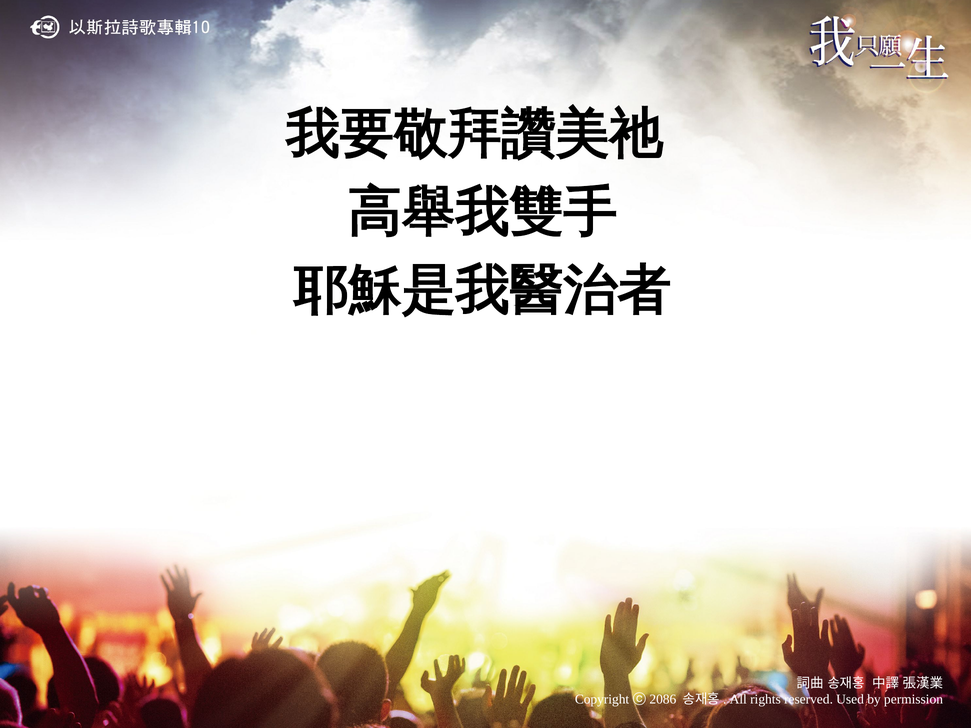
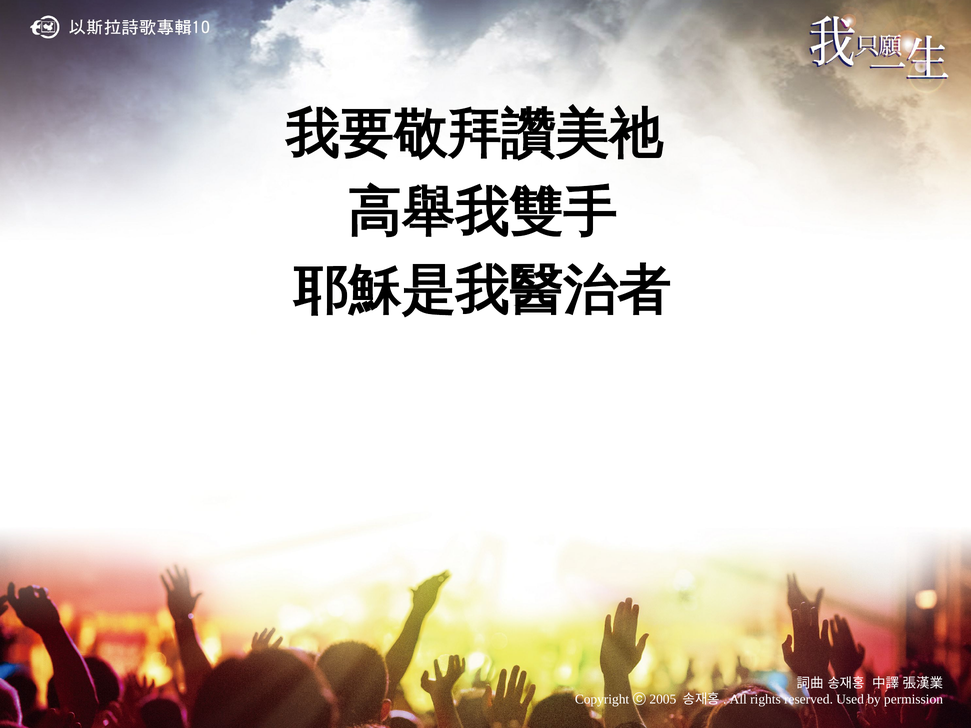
2086: 2086 -> 2005
